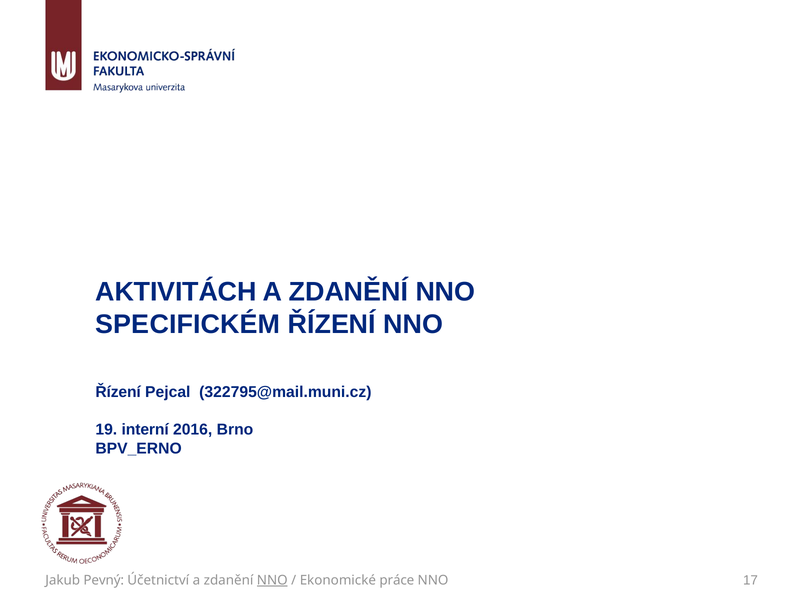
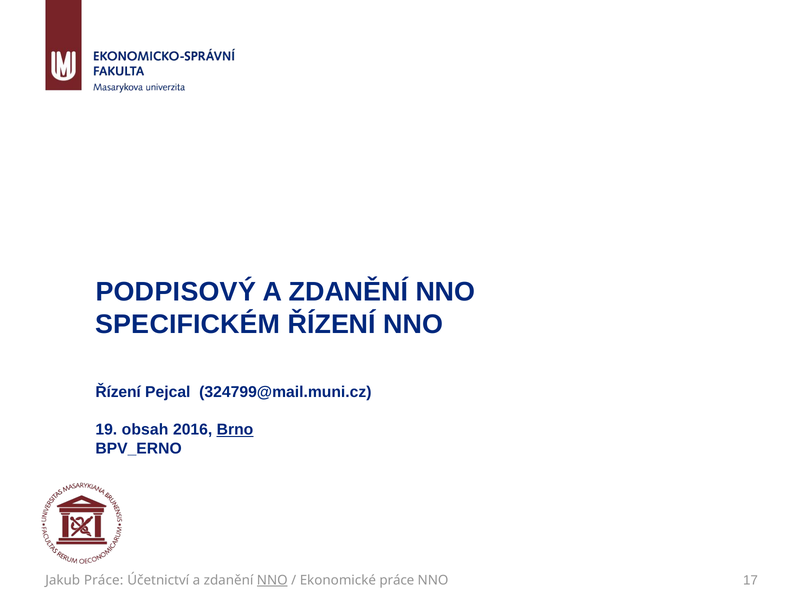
AKTIVITÁCH: AKTIVITÁCH -> PODPISOVÝ
322795@mail.muni.cz: 322795@mail.muni.cz -> 324799@mail.muni.cz
interní: interní -> obsah
Brno underline: none -> present
Jakub Pevný: Pevný -> Práce
